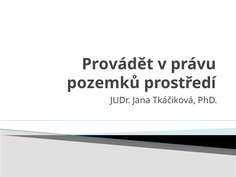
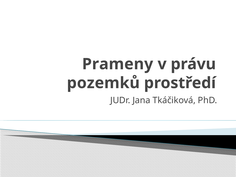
Provádět: Provádět -> Prameny
